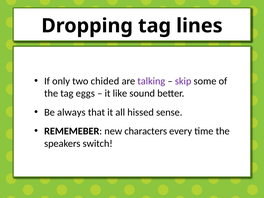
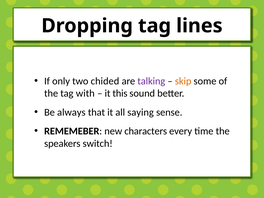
skip colour: purple -> orange
eggs: eggs -> with
like: like -> this
hissed: hissed -> saying
